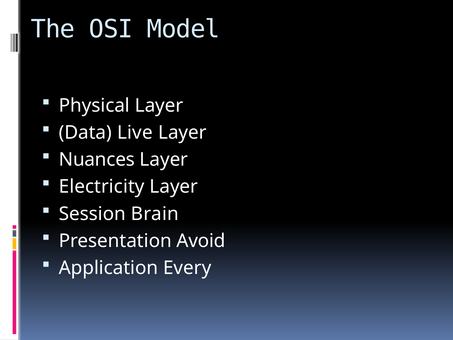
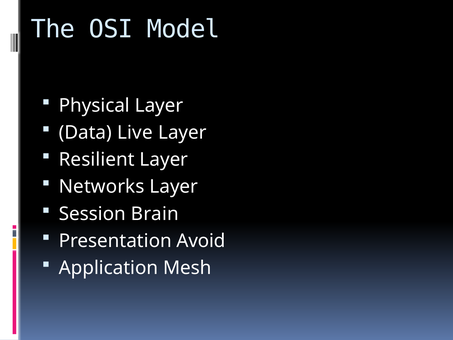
Nuances: Nuances -> Resilient
Electricity: Electricity -> Networks
Every: Every -> Mesh
